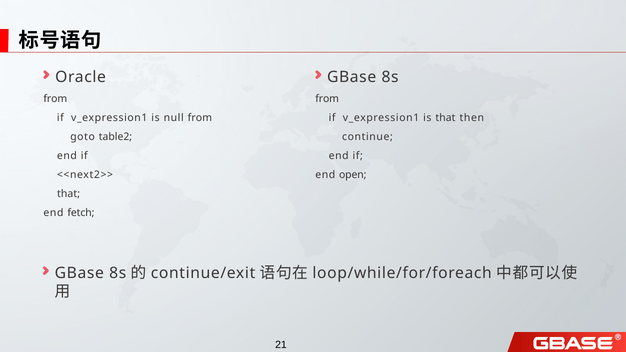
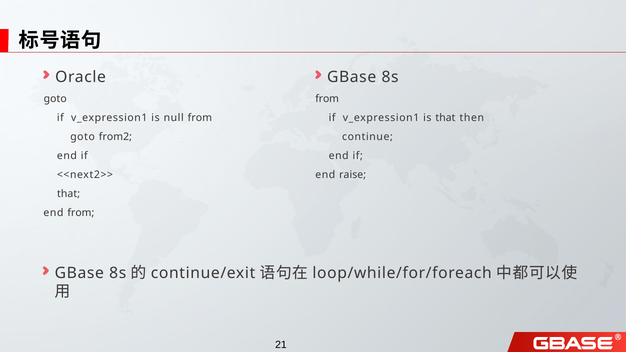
from at (55, 99): from -> goto
table2: table2 -> from2
open: open -> raise
end fetch: fetch -> from
